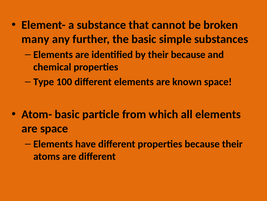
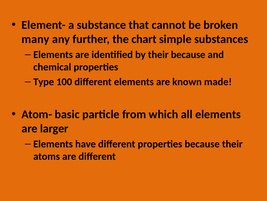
the basic: basic -> chart
known space: space -> made
are space: space -> larger
